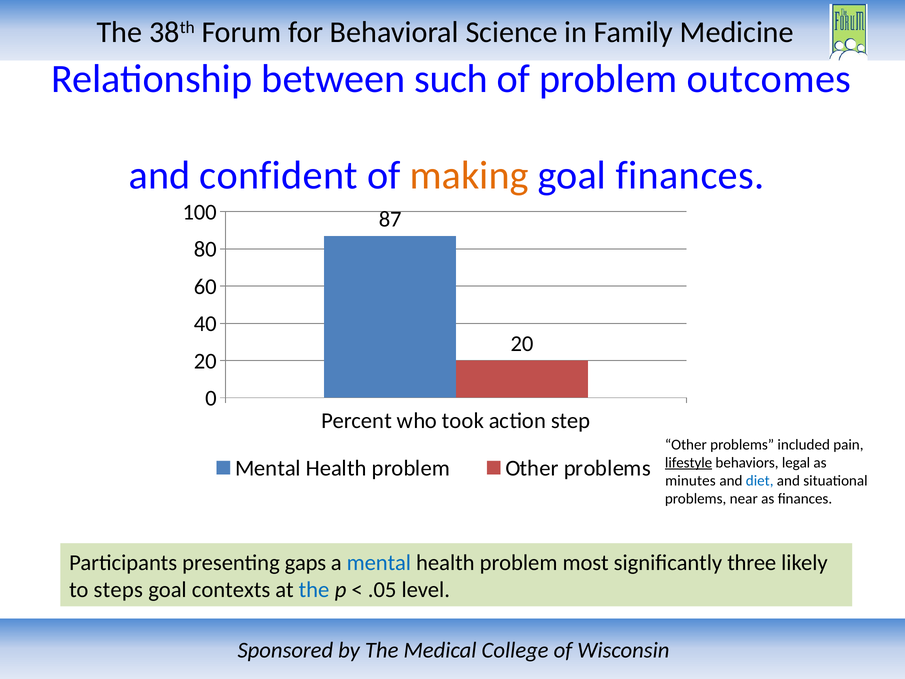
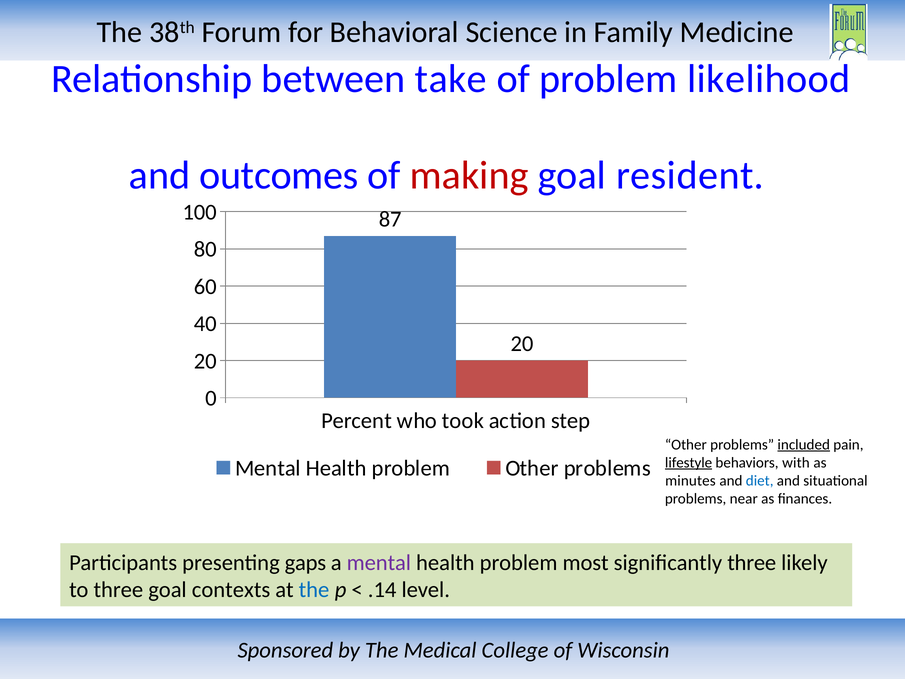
such: such -> take
outcomes: outcomes -> likelihood
confident: confident -> outcomes
making colour: orange -> red
goal finances: finances -> resident
included underline: none -> present
legal: legal -> with
mental at (379, 563) colour: blue -> purple
to steps: steps -> three
.05: .05 -> .14
